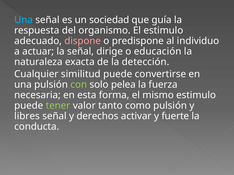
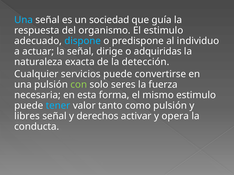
dispone colour: pink -> light blue
educación: educación -> adquiridas
similitud: similitud -> servicios
pelea: pelea -> seres
tener colour: light green -> light blue
fuerte: fuerte -> opera
